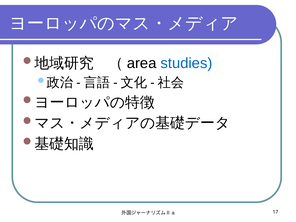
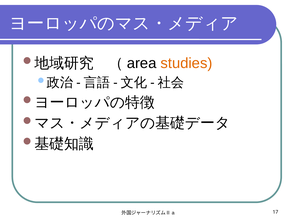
studies colour: blue -> orange
